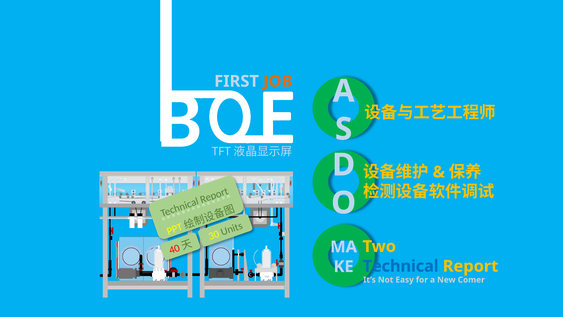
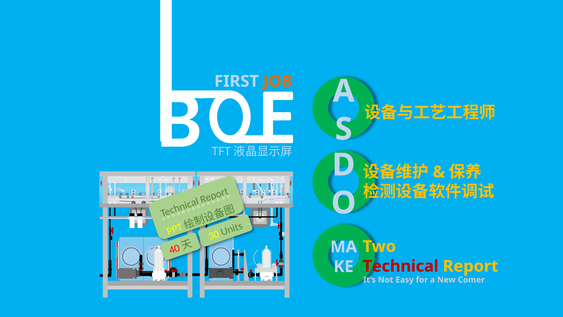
Technical colour: blue -> red
